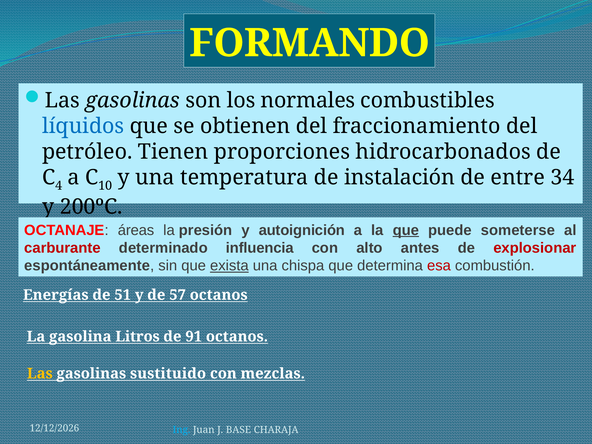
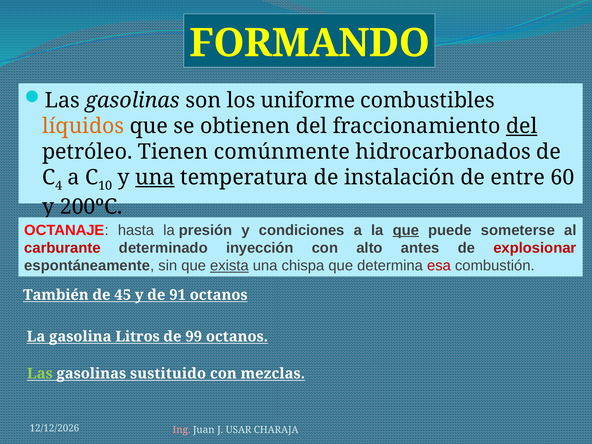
normales: normales -> uniforme
líquidos colour: blue -> orange
del at (522, 126) underline: none -> present
proporciones: proporciones -> comúnmente
una at (155, 177) underline: none -> present
34: 34 -> 60
áreas: áreas -> hasta
autoignición: autoignición -> condiciones
influencia: influencia -> inyección
Energías: Energías -> También
51: 51 -> 45
57: 57 -> 91
91: 91 -> 99
Las at (40, 374) colour: yellow -> light green
Ing colour: light blue -> pink
BASE: BASE -> USAR
